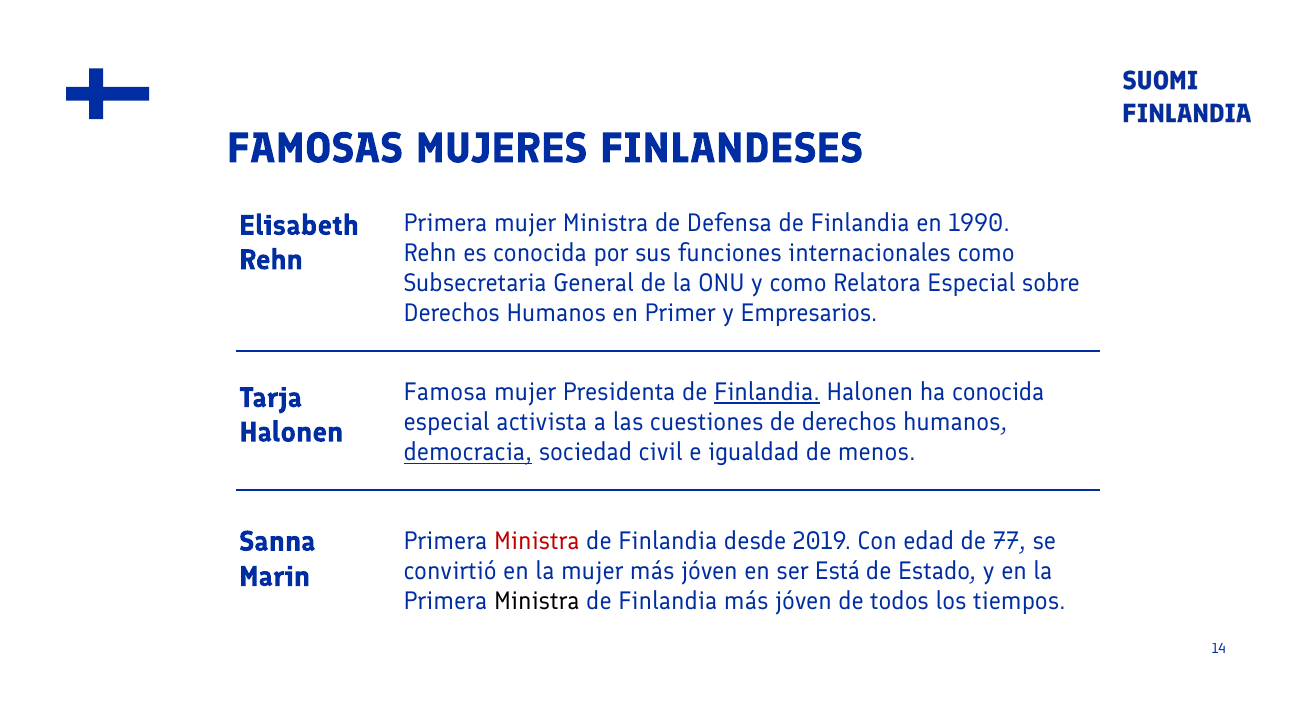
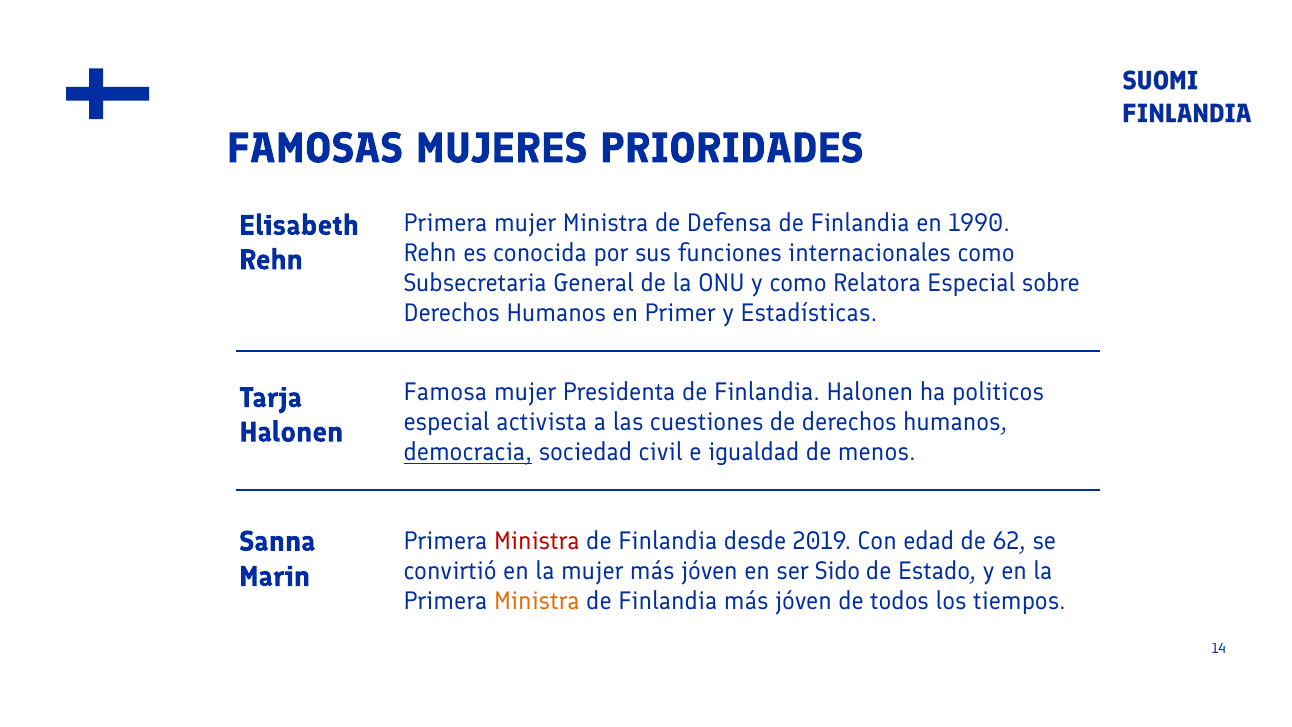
FINLANDESES: FINLANDESES -> PRIORIDADES
Empresarios: Empresarios -> Estadísticas
Finlandia at (767, 392) underline: present -> none
ha conocida: conocida -> politicos
77: 77 -> 62
Está: Está -> Sido
Ministra at (537, 601) colour: black -> orange
